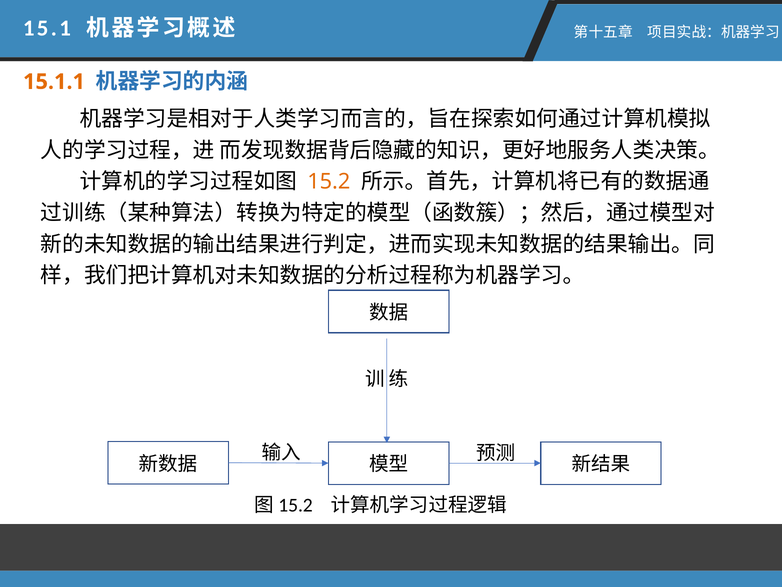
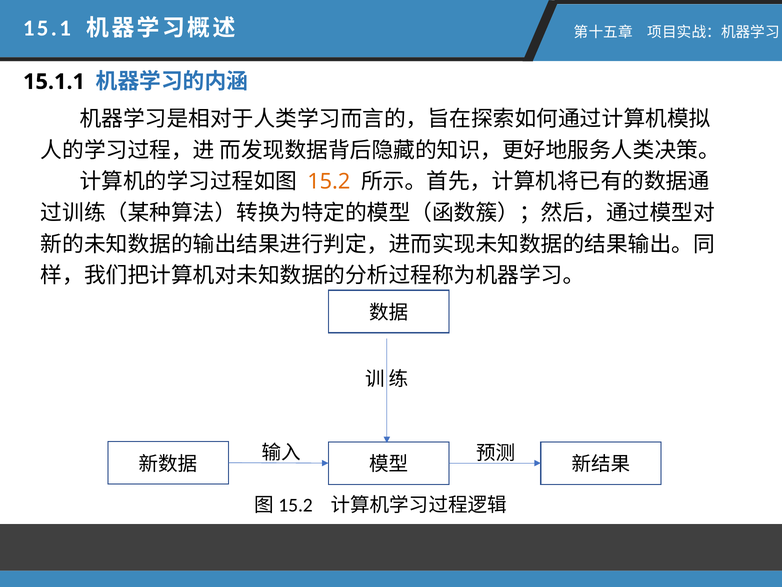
15.1.1 colour: orange -> black
